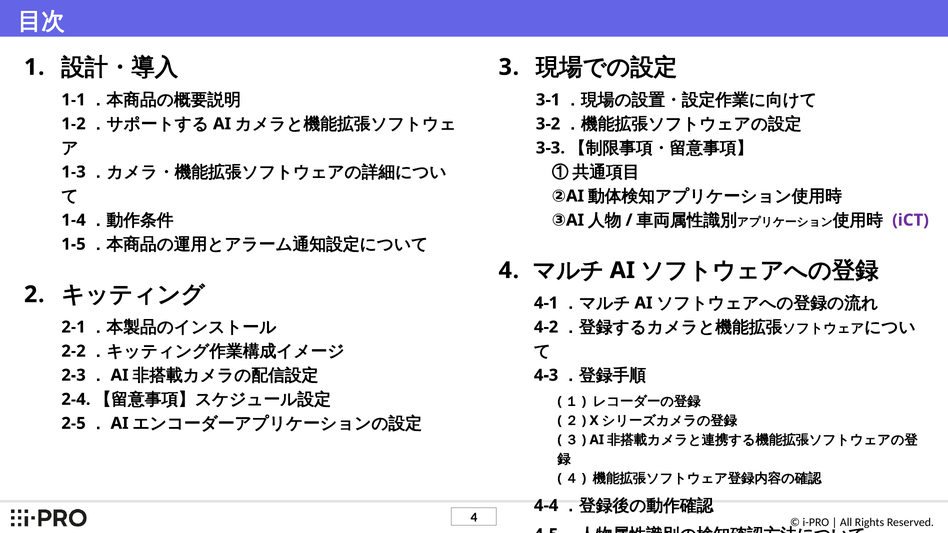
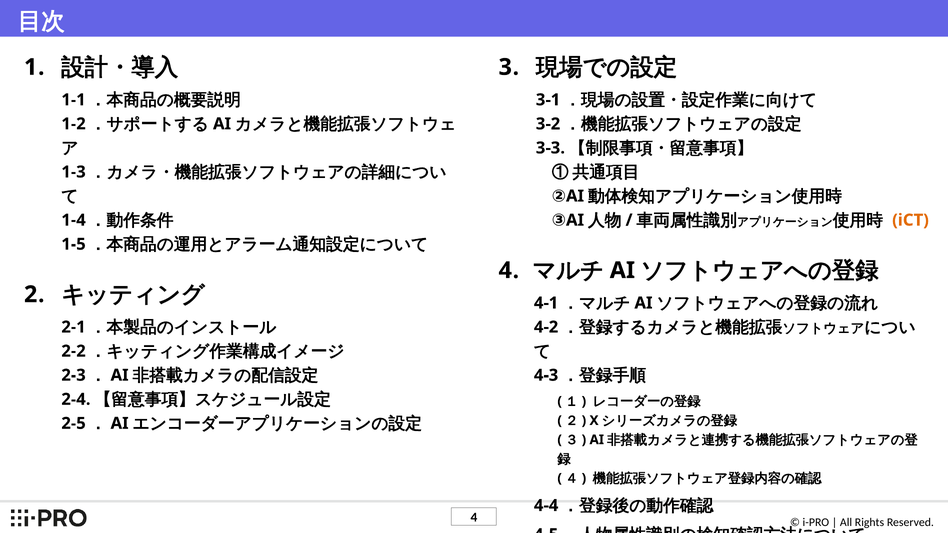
iCT colour: purple -> orange
